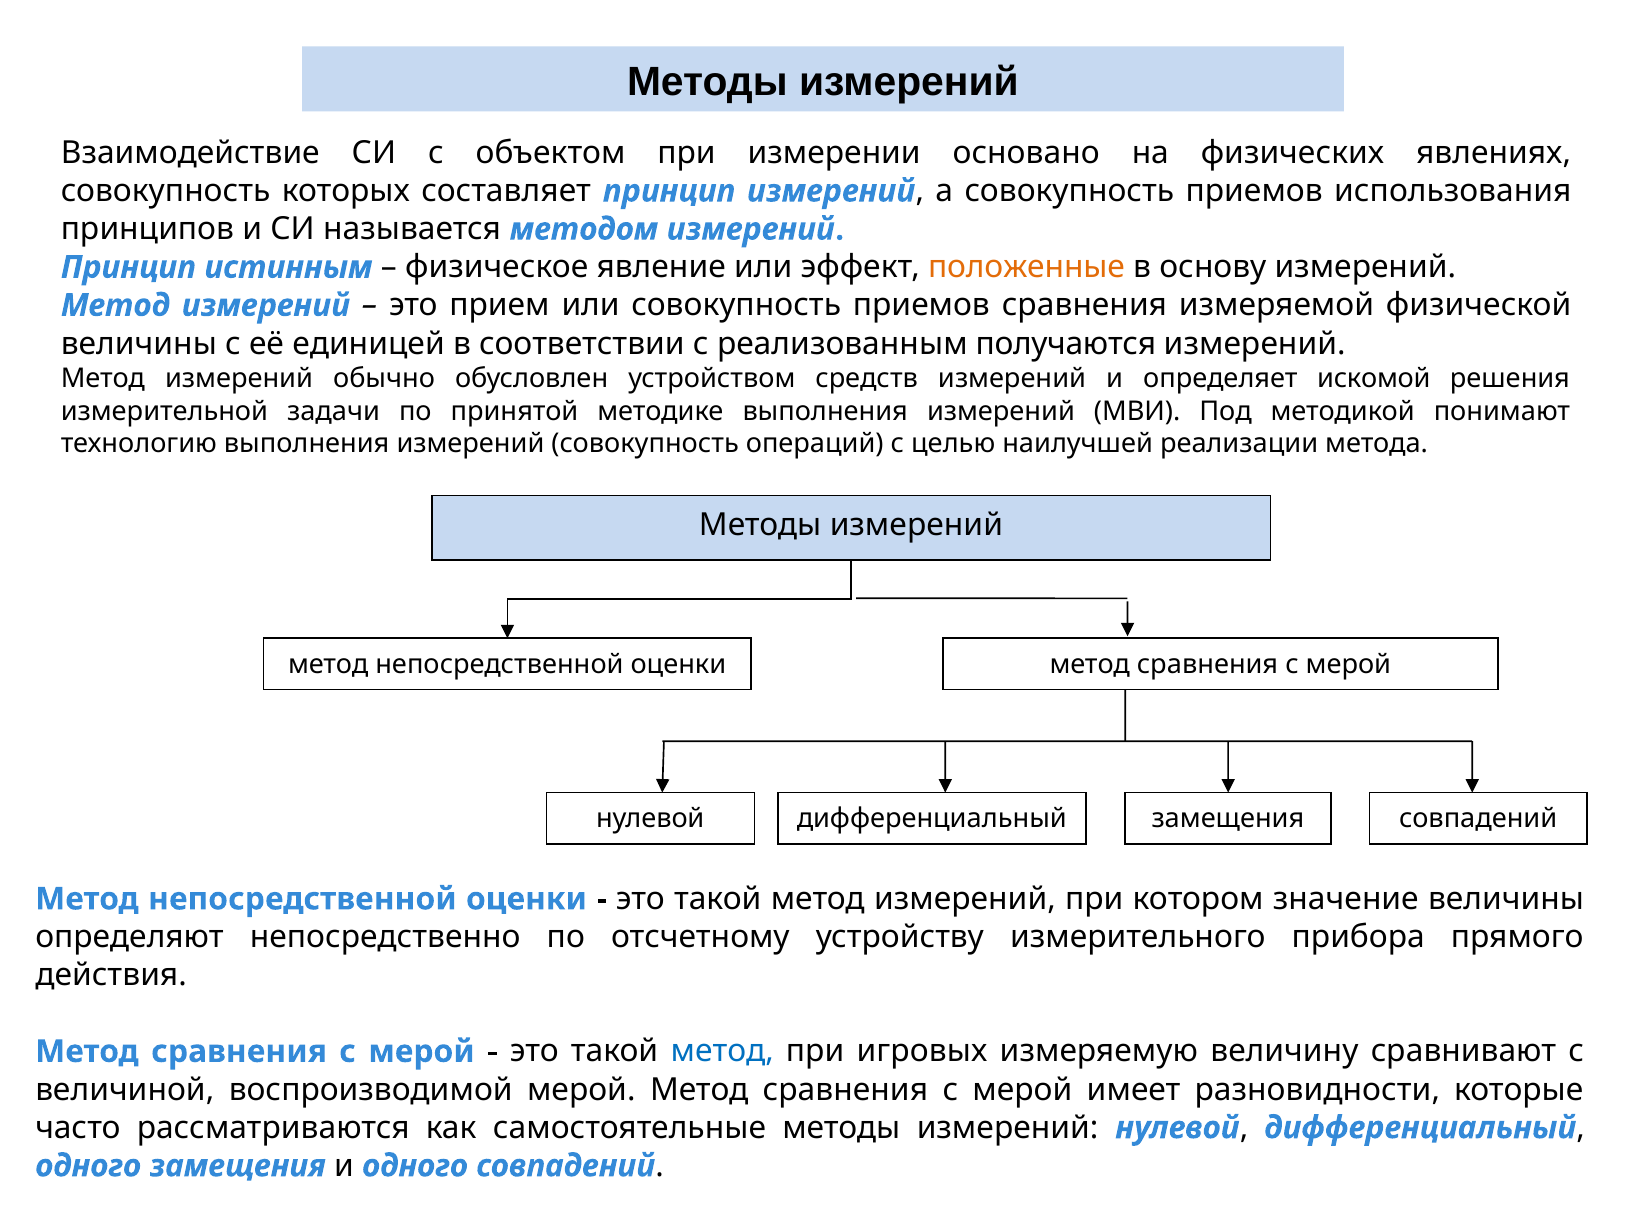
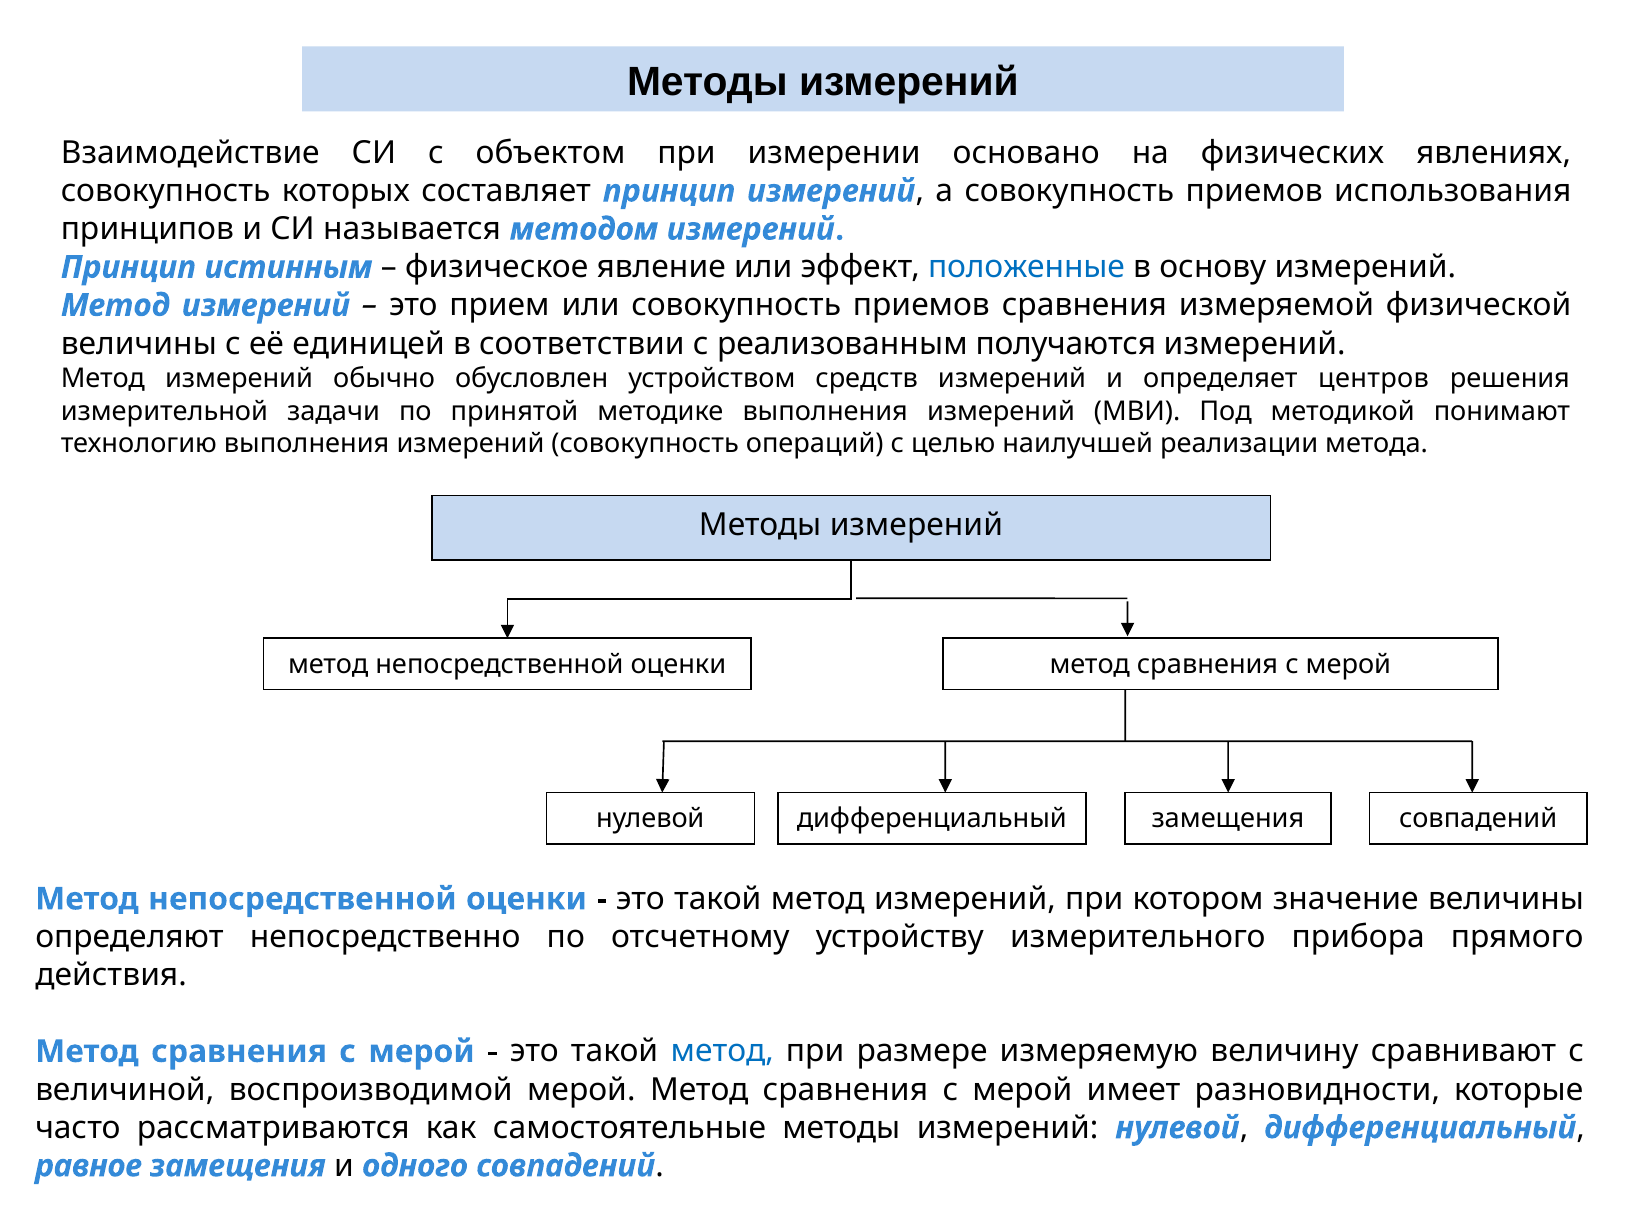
положенные colour: orange -> blue
искомой: искомой -> центров
игровых: игровых -> размере
одного at (88, 1166): одного -> равное
